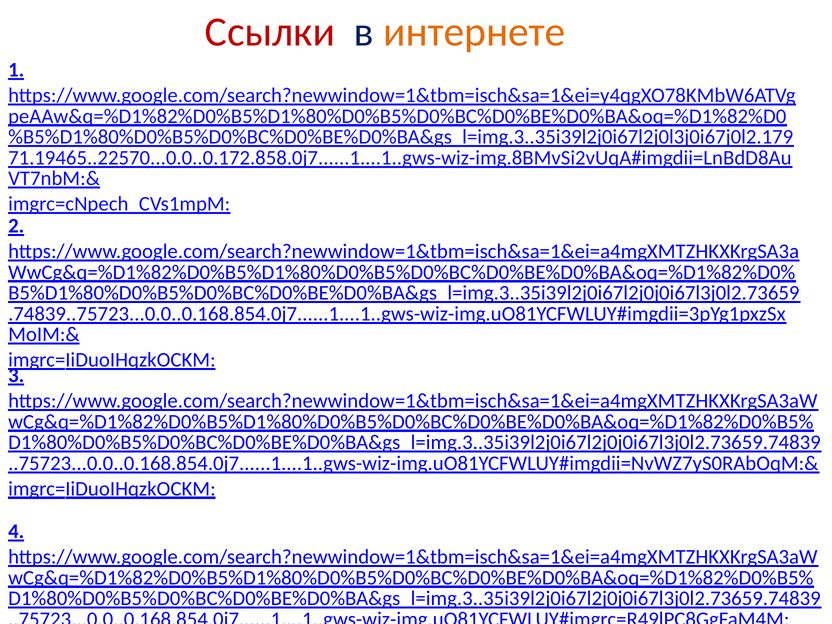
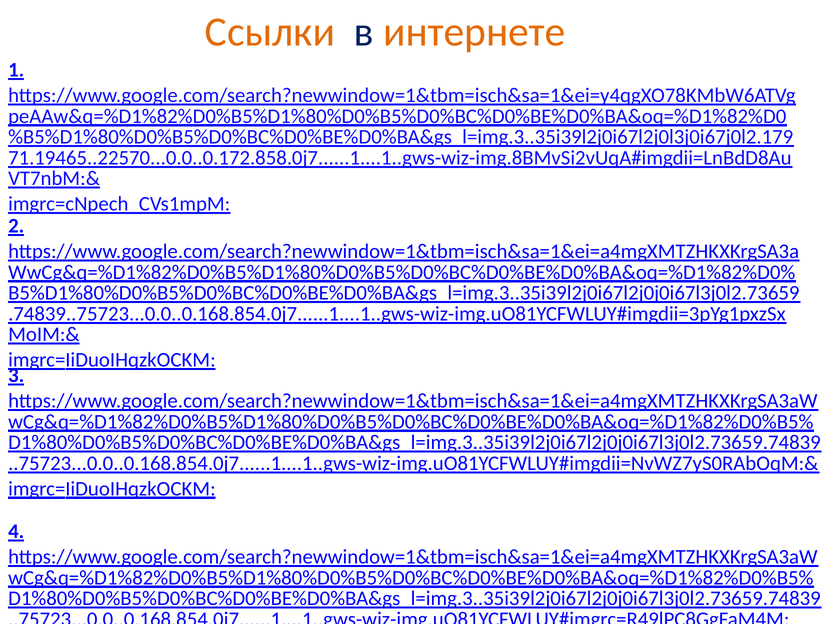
Ссылки colour: red -> orange
